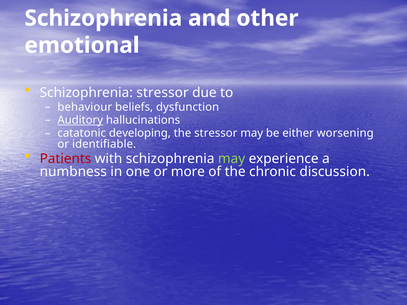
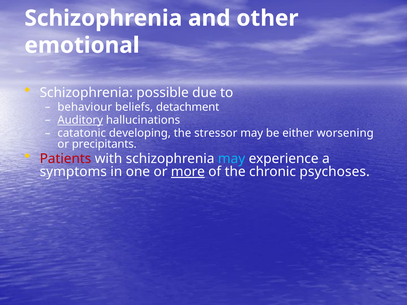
Schizophrenia stressor: stressor -> possible
dysfunction: dysfunction -> detachment
identifiable: identifiable -> precipitants
may at (232, 159) colour: light green -> light blue
numbness: numbness -> symptoms
more underline: none -> present
discussion: discussion -> psychoses
